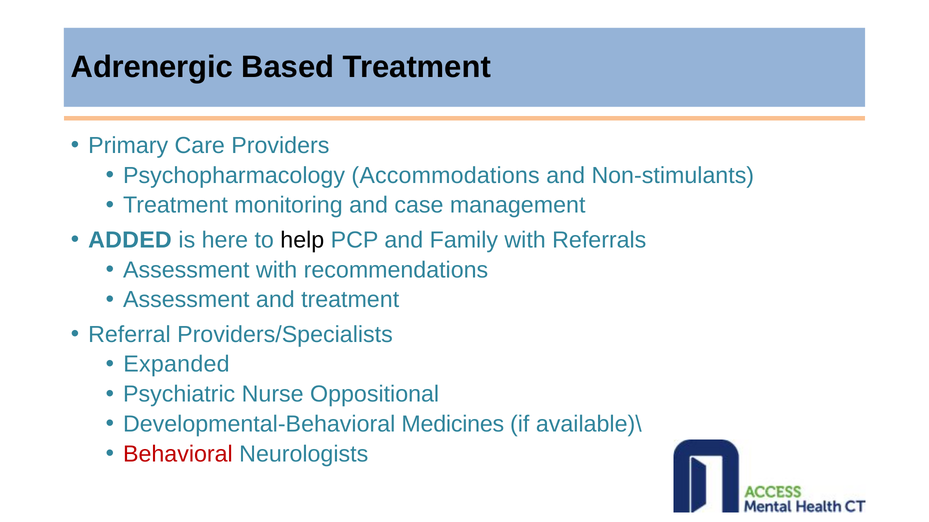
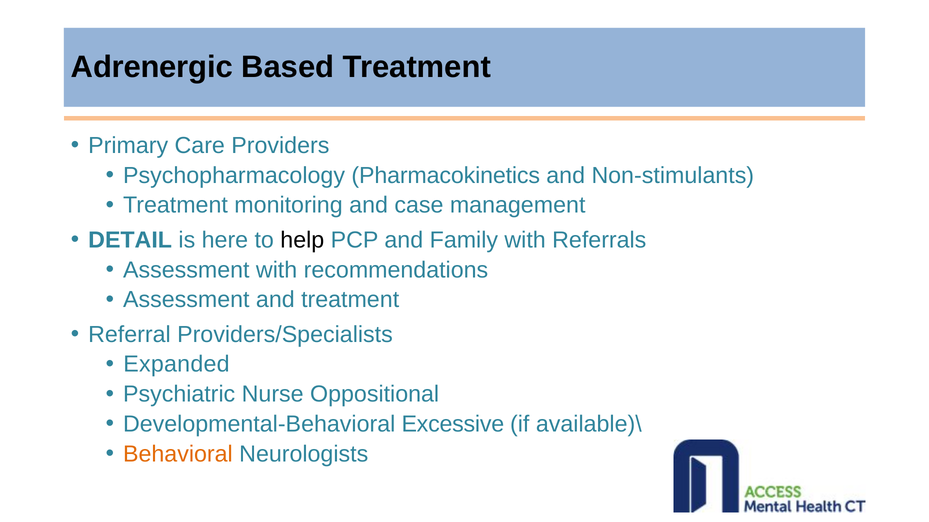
Accommodations: Accommodations -> Pharmacokinetics
ADDED: ADDED -> DETAIL
Medicines: Medicines -> Excessive
Behavioral colour: red -> orange
